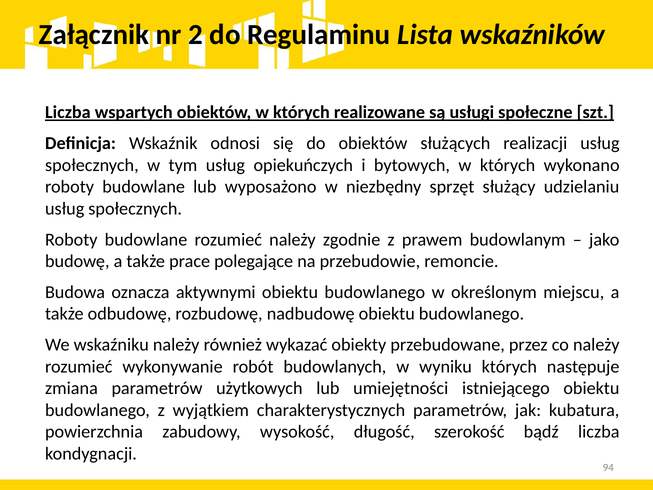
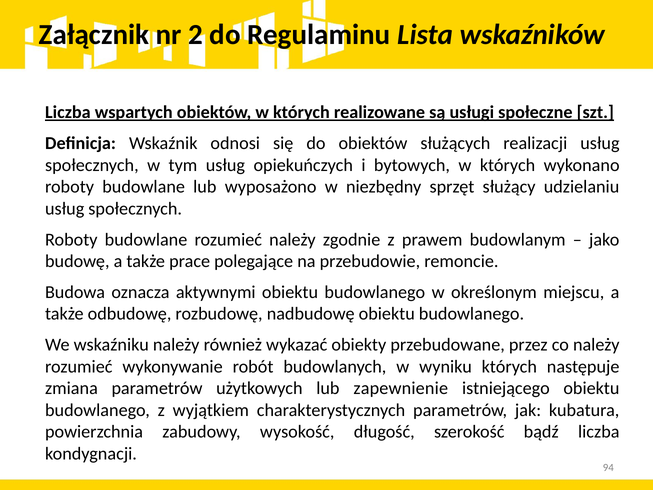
umiejętności: umiejętności -> zapewnienie
